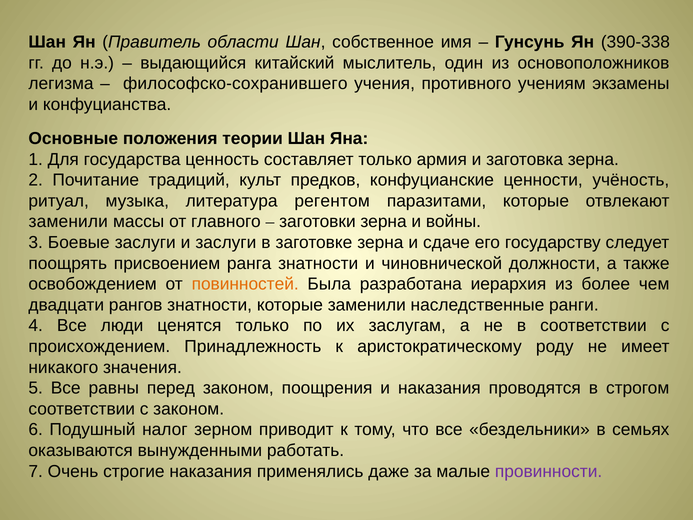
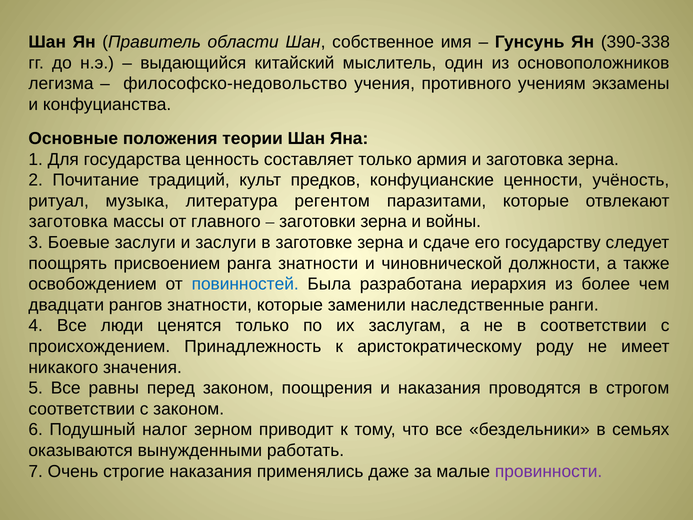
философско-сохранившего: философско-сохранившего -> философско-недовольство
заменили at (68, 222): заменили -> заготовка
повинностей colour: orange -> blue
